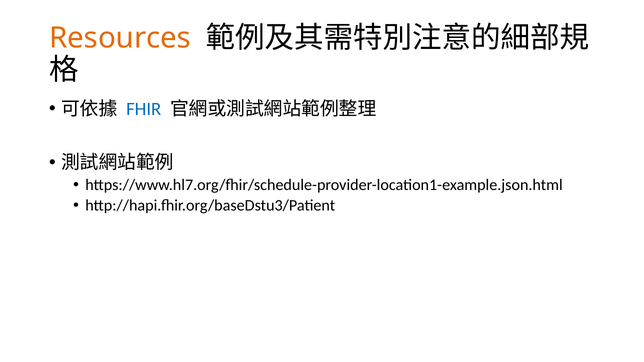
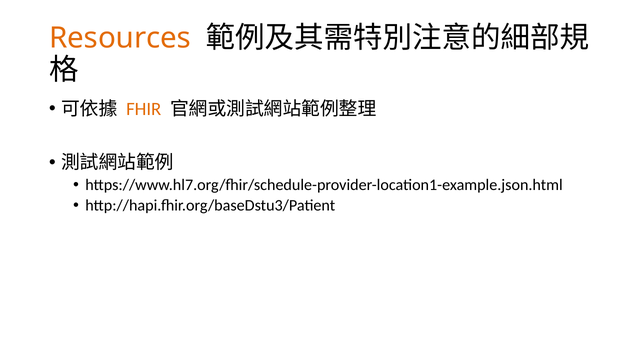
FHIR colour: blue -> orange
